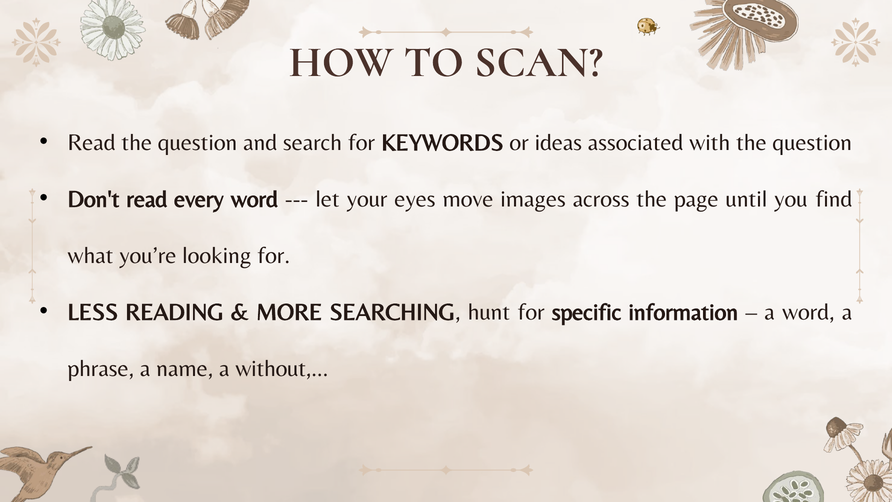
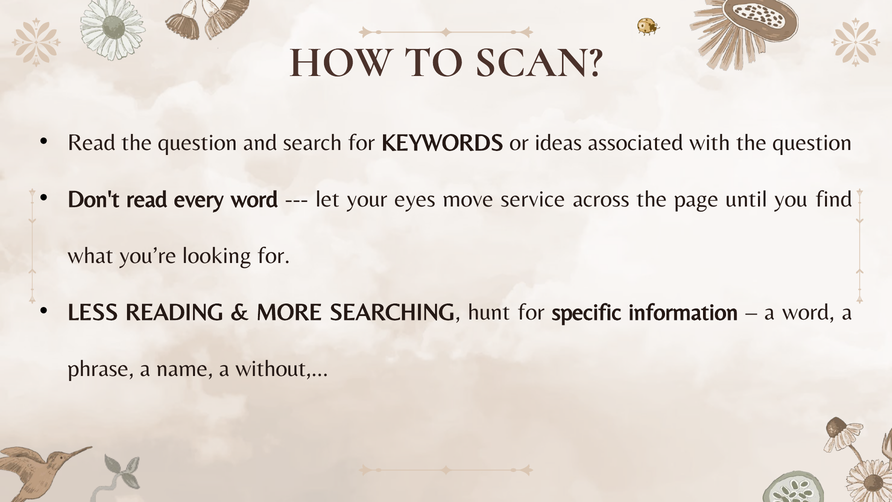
images: images -> service
